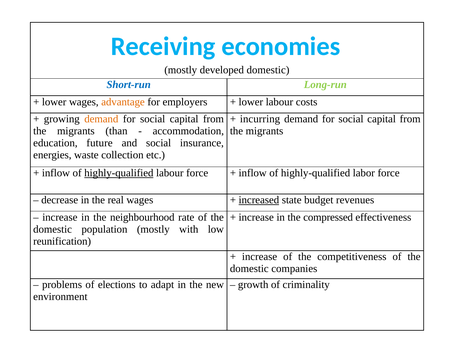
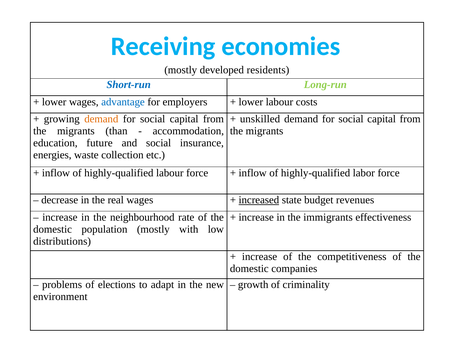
developed domestic: domestic -> residents
advantage colour: orange -> blue
incurring: incurring -> unskilled
highly-qualified at (119, 173) underline: present -> none
compressed: compressed -> immigrants
reunification: reunification -> distributions
